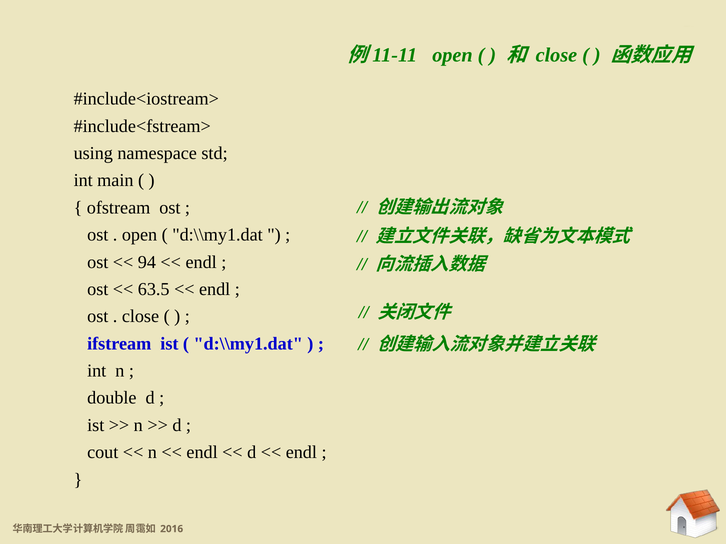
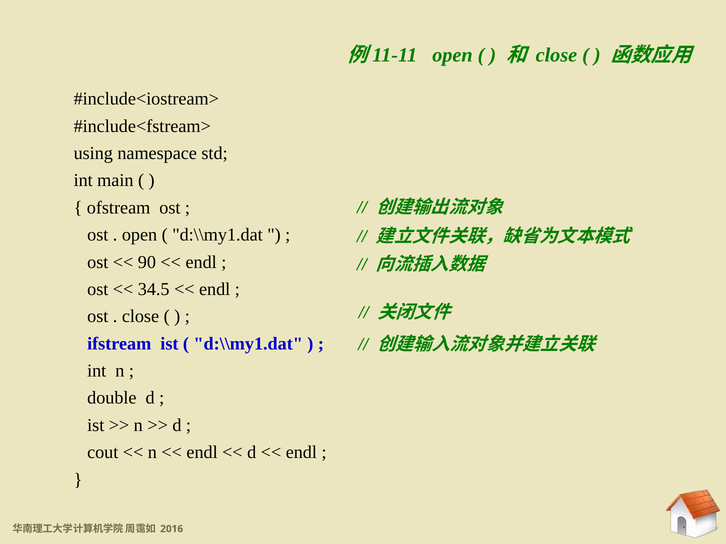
94: 94 -> 90
63.5: 63.5 -> 34.5
